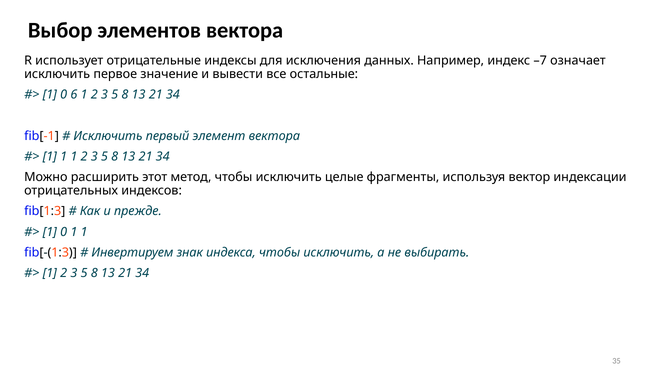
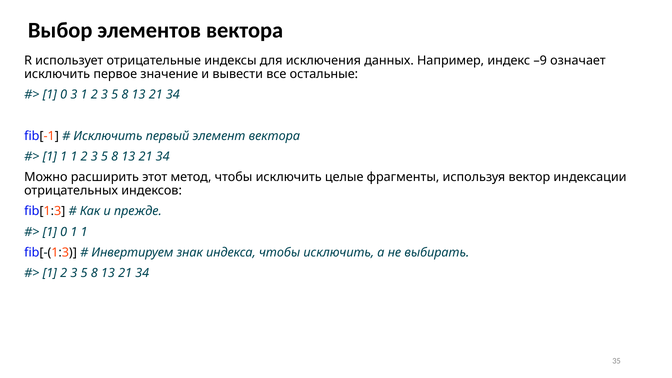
–7: –7 -> –9
0 6: 6 -> 3
